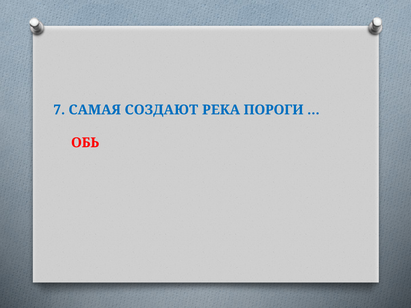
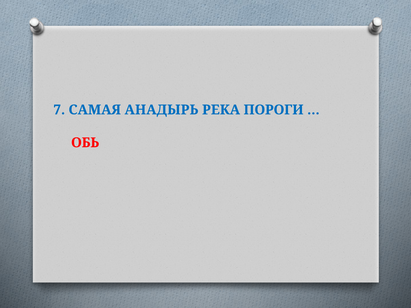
СОЗДАЮТ: СОЗДАЮТ -> АНАДЫРЬ
